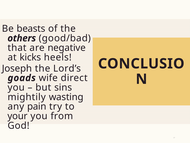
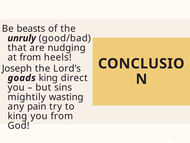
others: others -> unruly
negative: negative -> nudging
at kicks: kicks -> from
goads wife: wife -> king
your at (18, 116): your -> king
